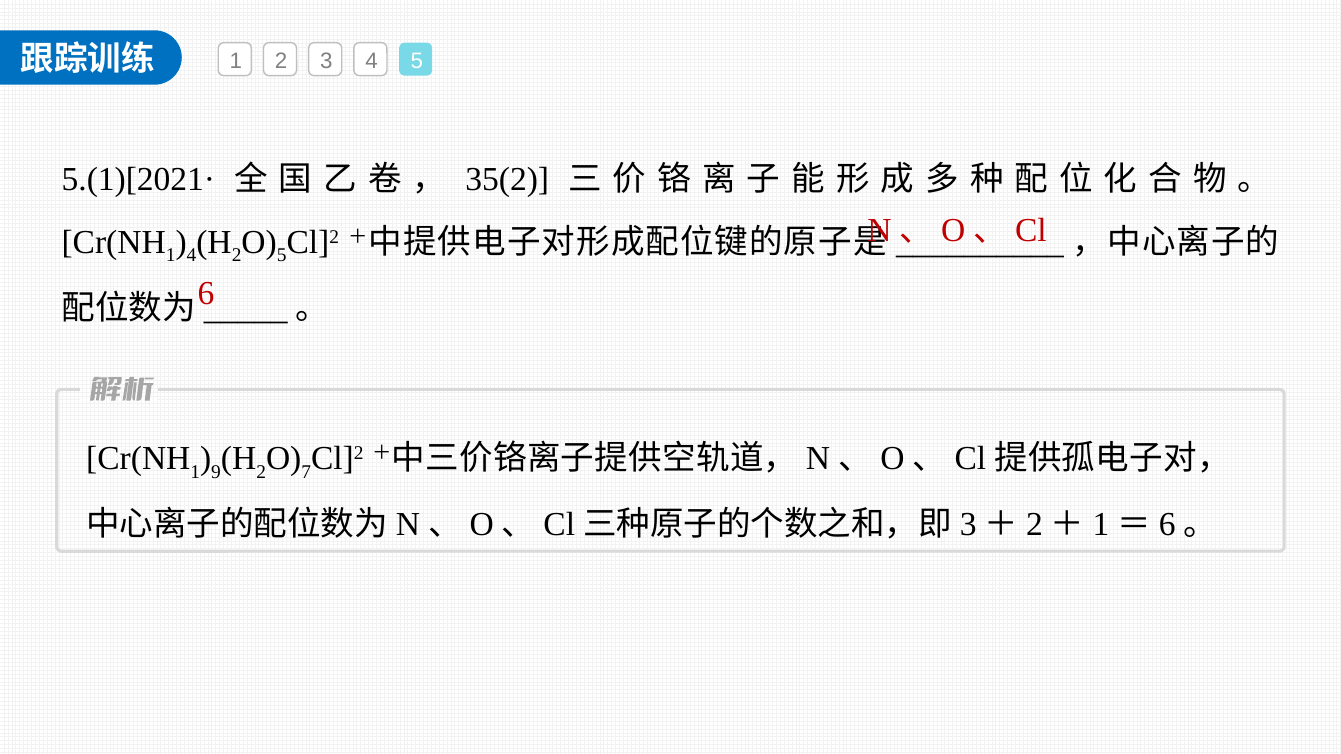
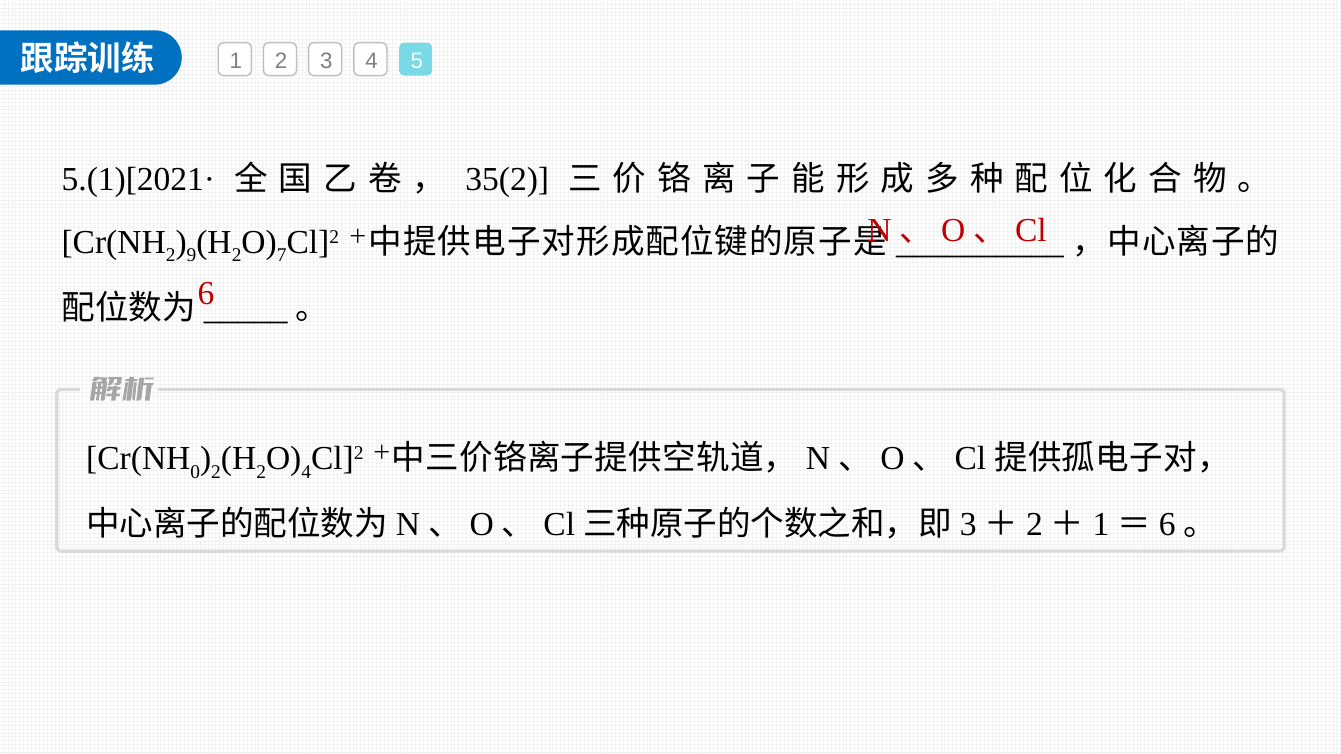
1 at (171, 255): 1 -> 2
4 at (192, 255): 4 -> 9
5 at (282, 255): 5 -> 7
1 at (195, 472): 1 -> 0
9 at (216, 472): 9 -> 2
7 at (306, 472): 7 -> 4
